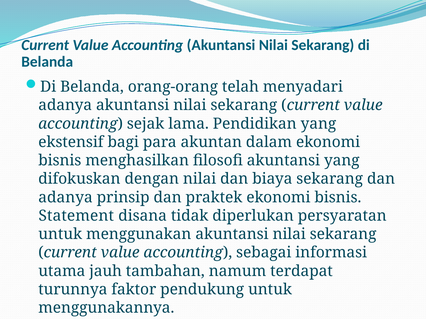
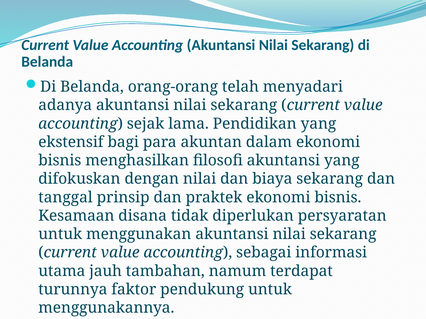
adanya at (65, 198): adanya -> tanggal
Statement: Statement -> Kesamaan
